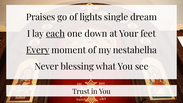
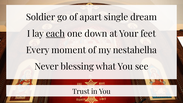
Praises: Praises -> Soldier
lights: lights -> apart
Every underline: present -> none
